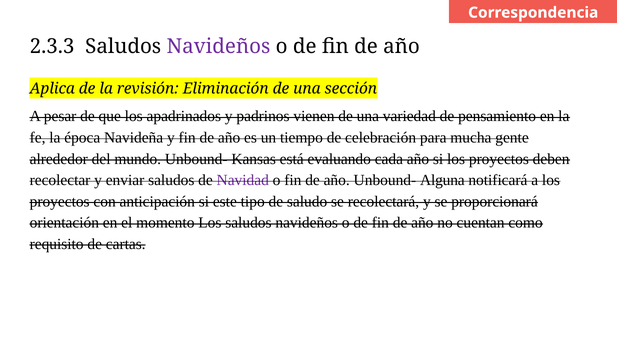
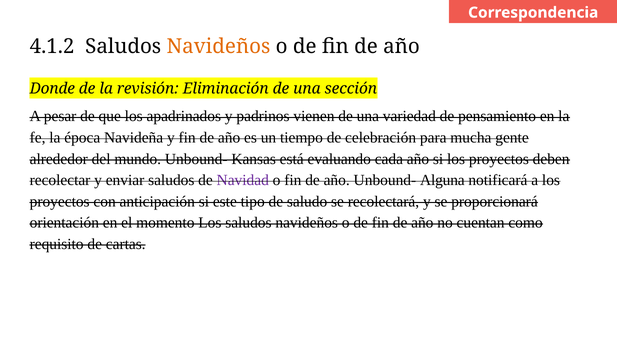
2.3.3: 2.3.3 -> 4.1.2
Navideños at (218, 47) colour: purple -> orange
Aplica: Aplica -> Donde
